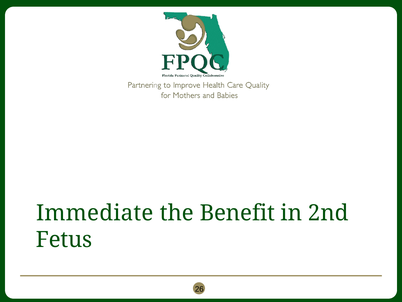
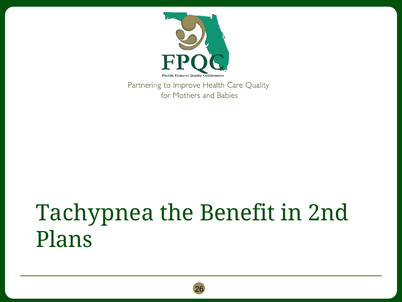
Immediate: Immediate -> Tachypnea
Fetus: Fetus -> Plans
